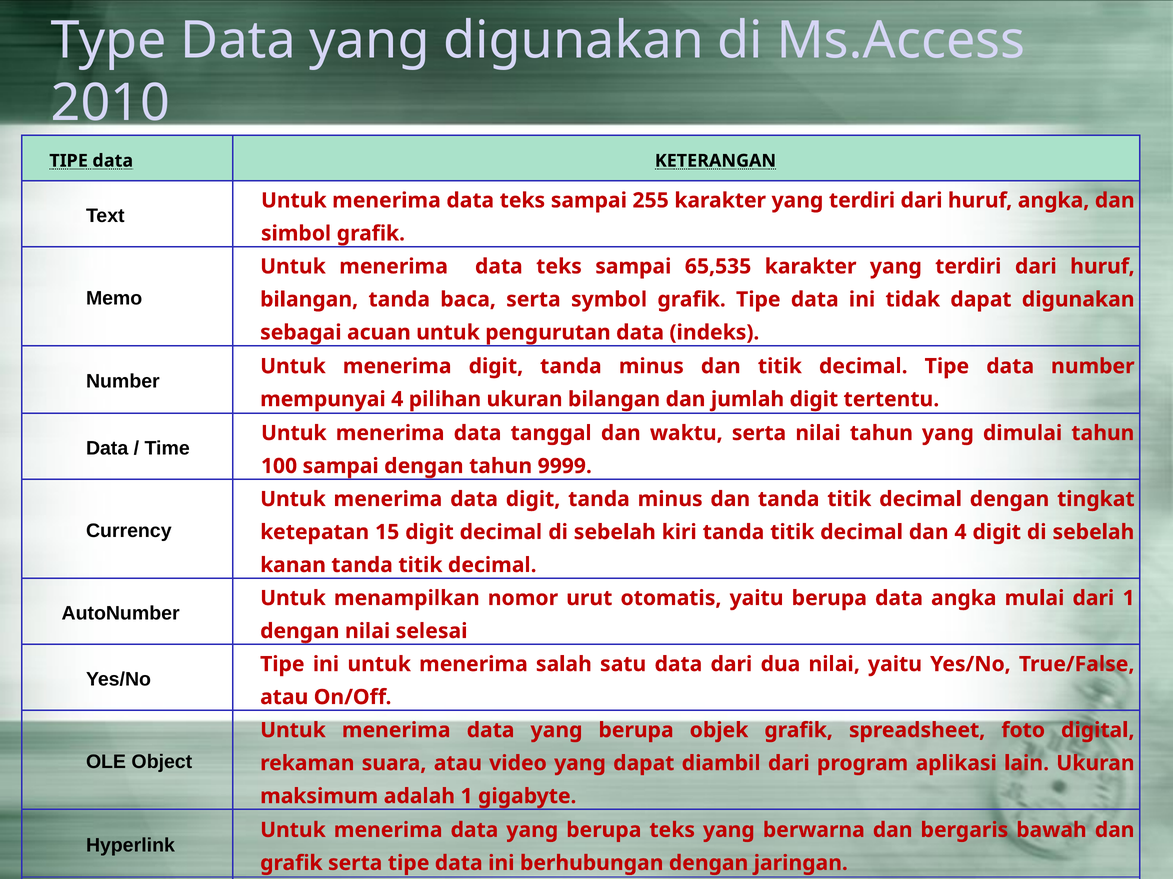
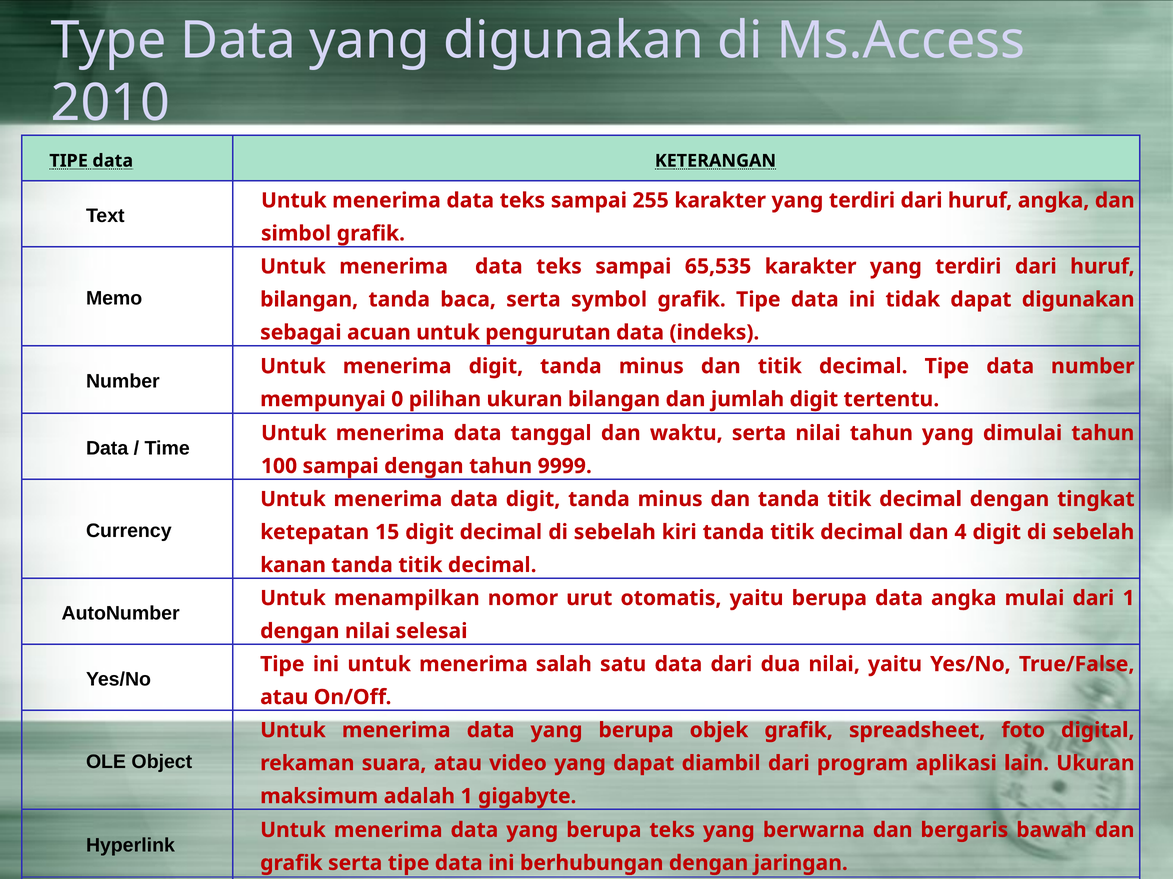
mempunyai 4: 4 -> 0
